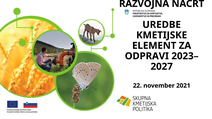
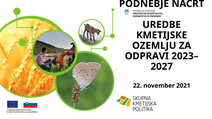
RAZVOJNA: RAZVOJNA -> PODNEBJE
ELEMENT: ELEMENT -> OZEMLJU
